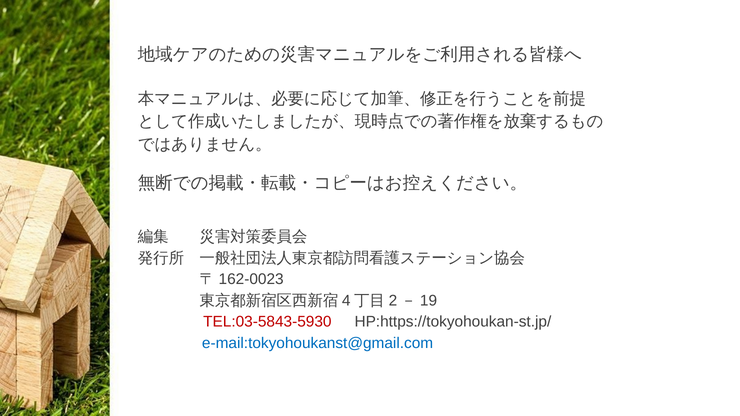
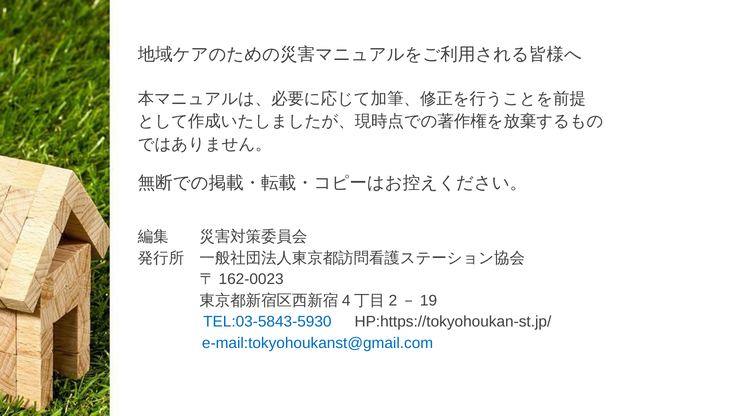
TEL:03‐5843‐5930 colour: red -> blue
